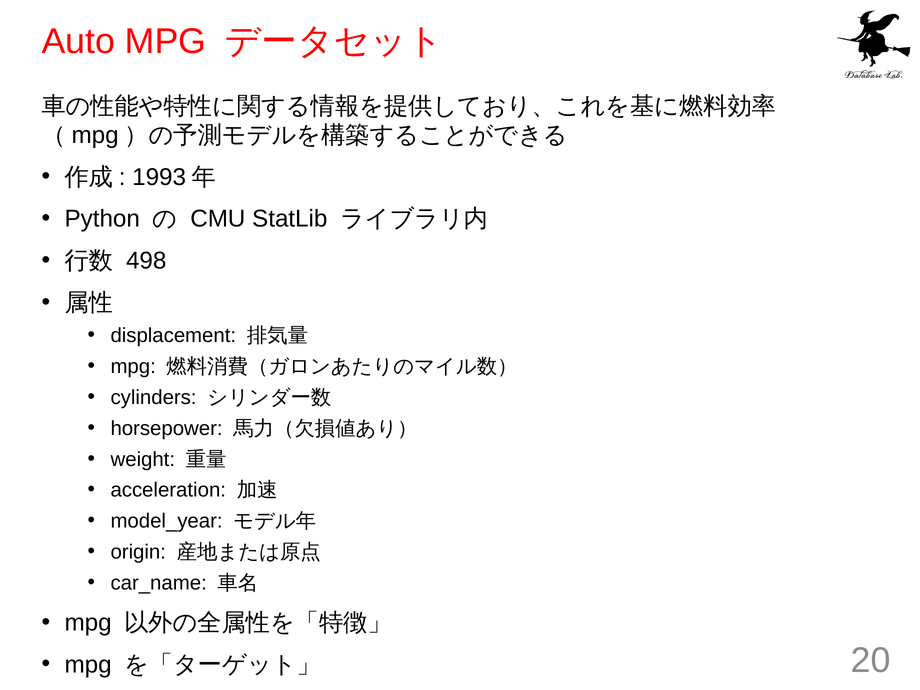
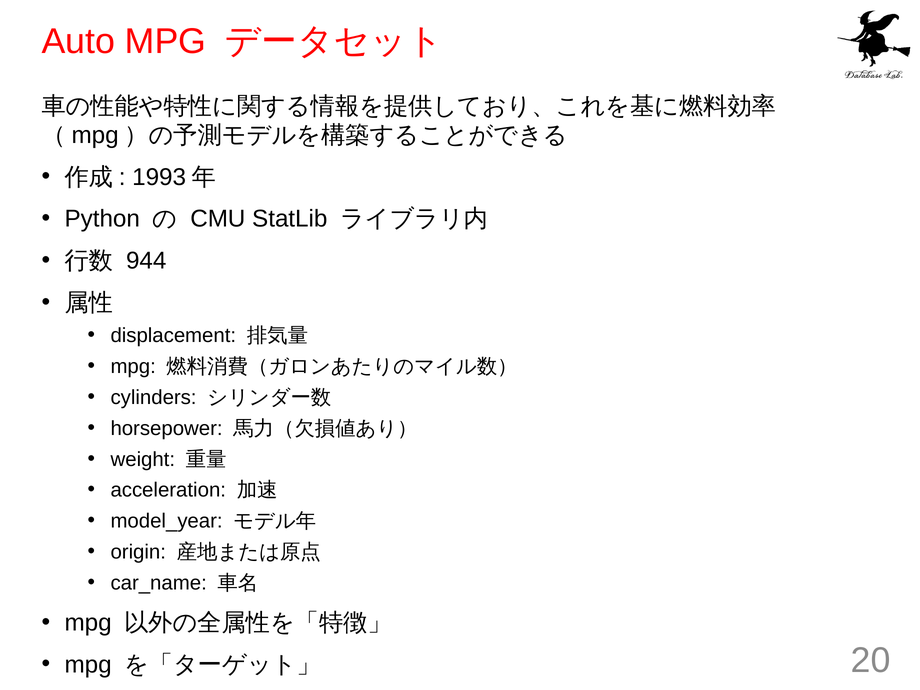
498: 498 -> 944
